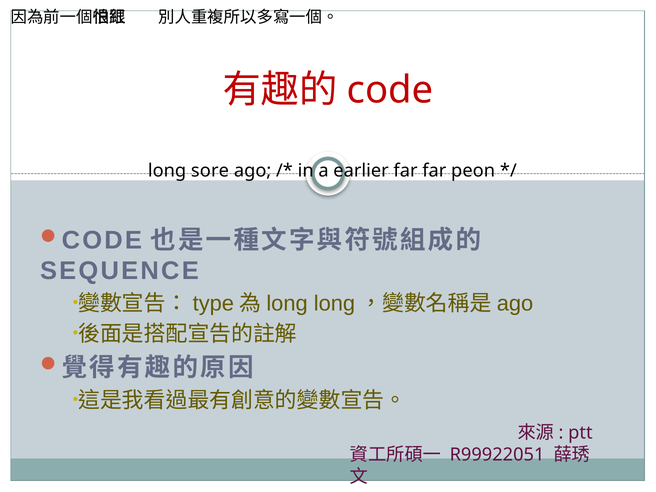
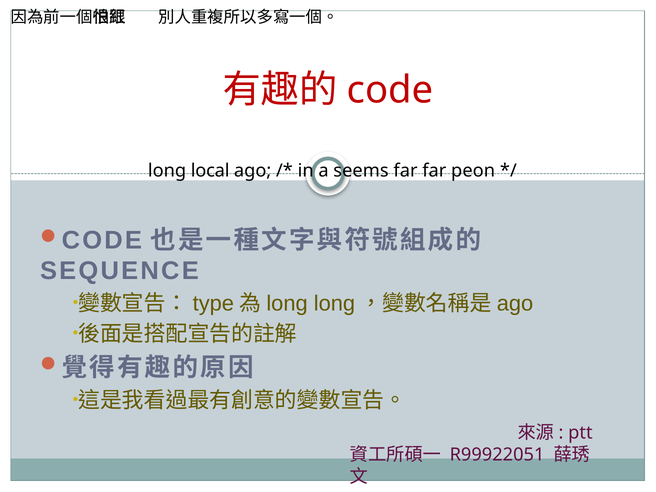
sore: sore -> local
earlier: earlier -> seems
